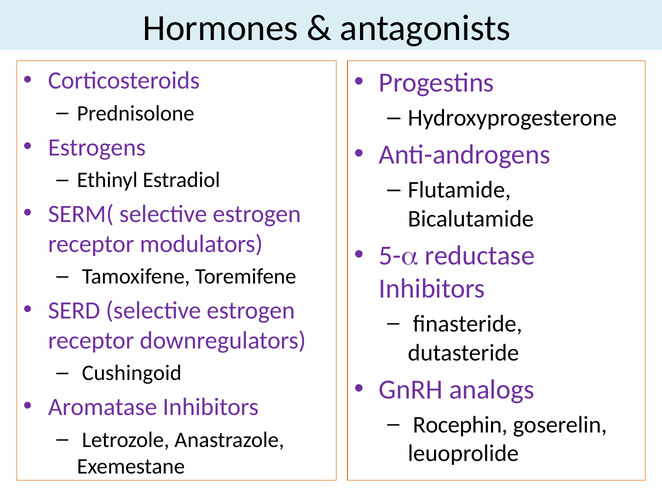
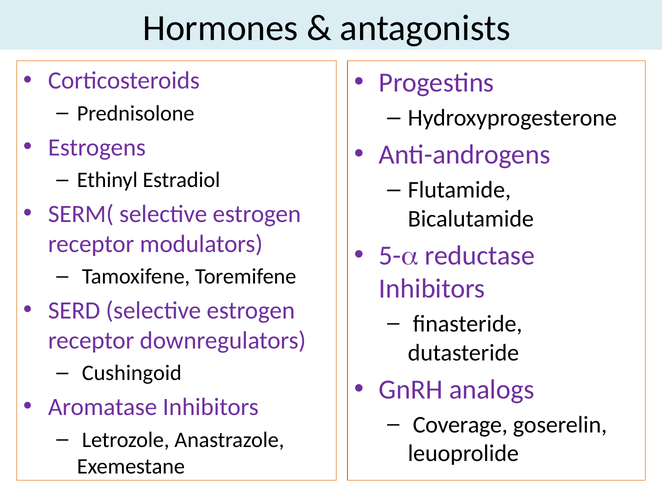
Rocephin: Rocephin -> Coverage
